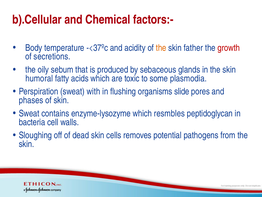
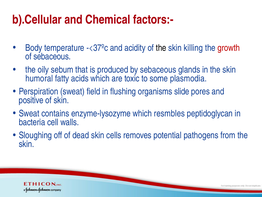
the at (161, 48) colour: orange -> black
father: father -> killing
of secretions: secretions -> sebaceous
with: with -> field
phases: phases -> positive
